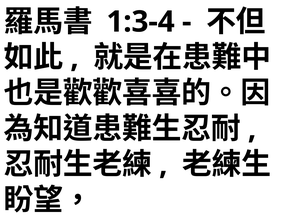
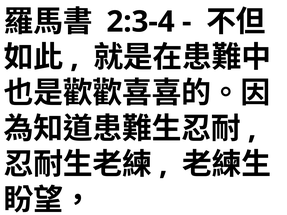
1:3-4: 1:3-4 -> 2:3-4
